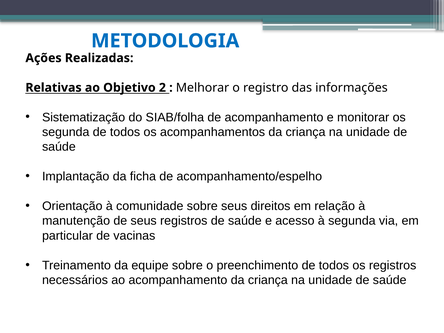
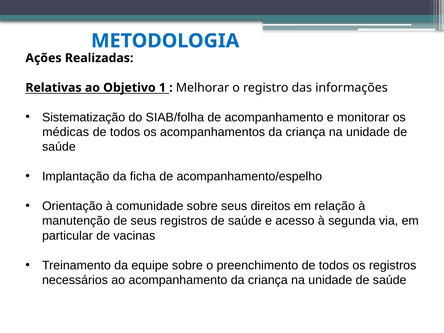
2: 2 -> 1
segunda at (66, 132): segunda -> médicas
